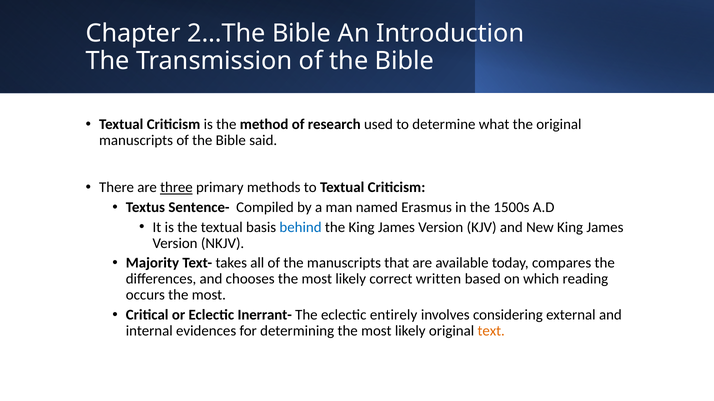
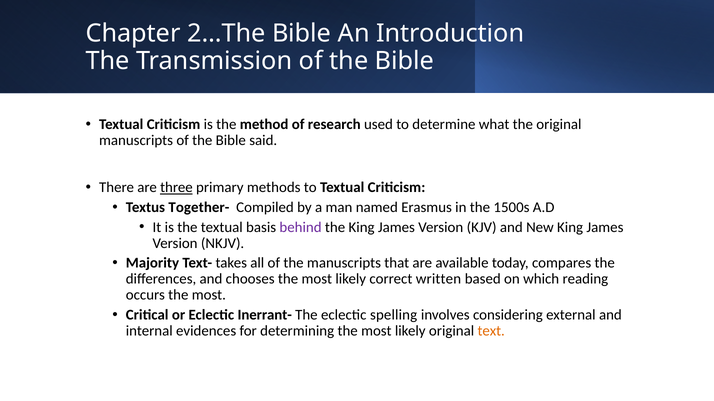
Sentence-: Sentence- -> Together-
behind colour: blue -> purple
entirely: entirely -> spelling
